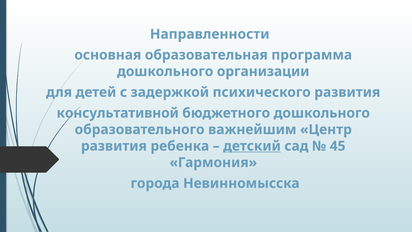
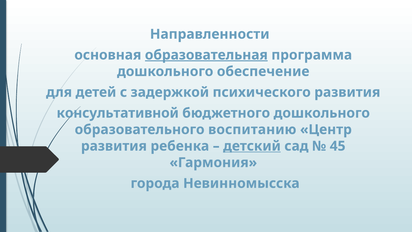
образовательная underline: none -> present
организации: организации -> обеспечение
важнейшим: важнейшим -> воспитанию
